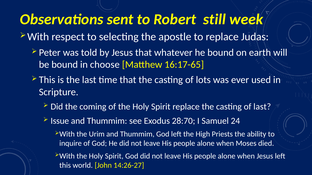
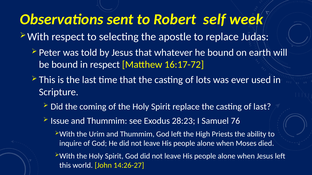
still: still -> self
in choose: choose -> respect
16:17-65: 16:17-65 -> 16:17-72
28:70: 28:70 -> 28:23
24: 24 -> 76
